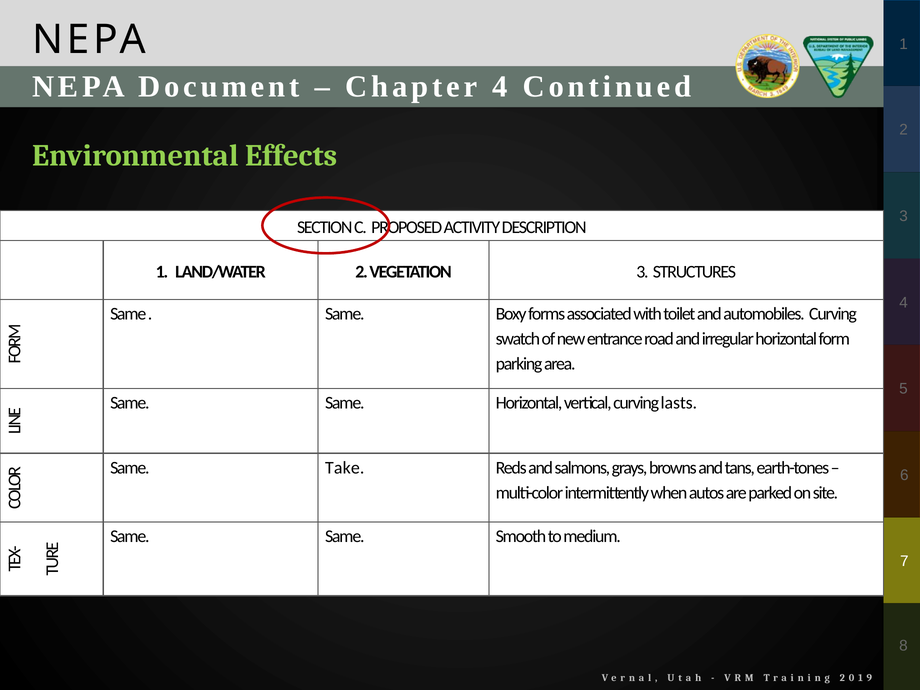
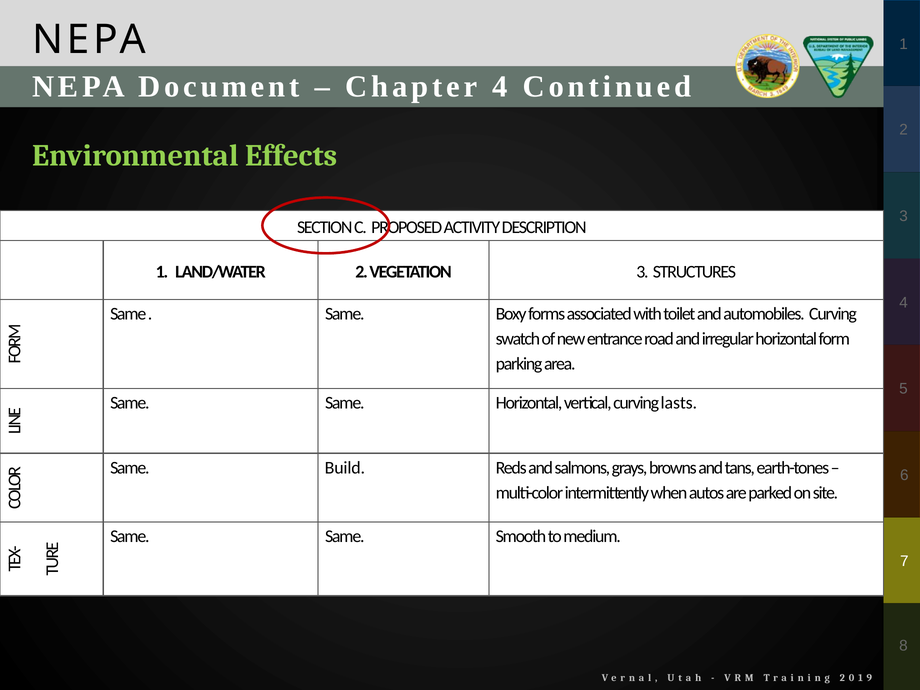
Take: Take -> Build
